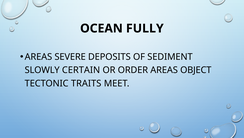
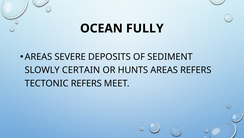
ORDER: ORDER -> HUNTS
AREAS OBJECT: OBJECT -> REFERS
TECTONIC TRAITS: TRAITS -> REFERS
